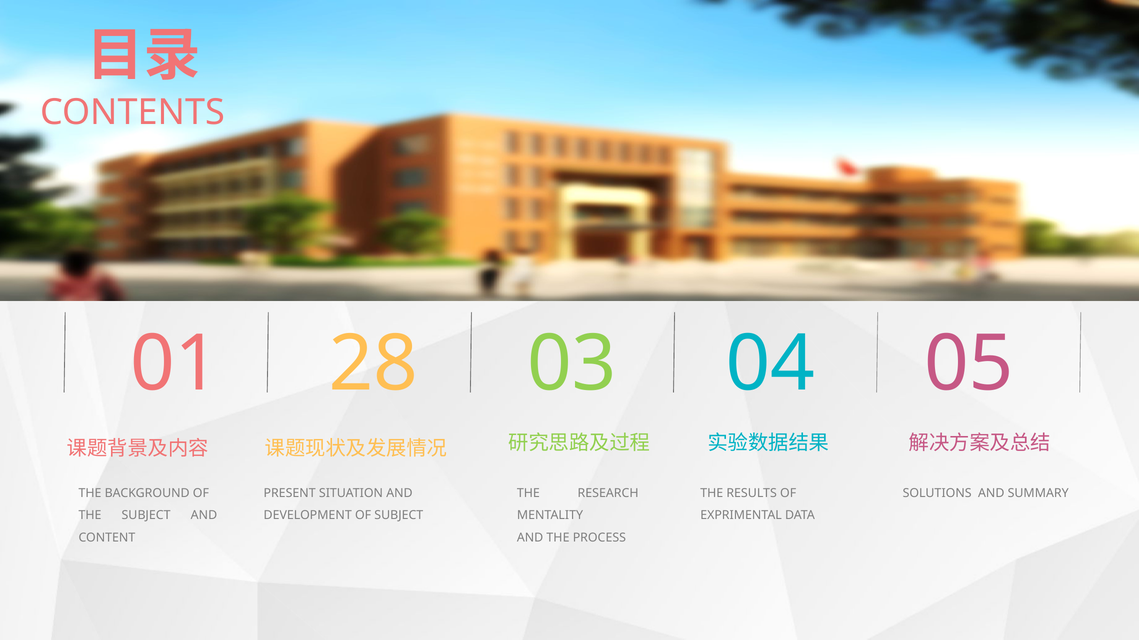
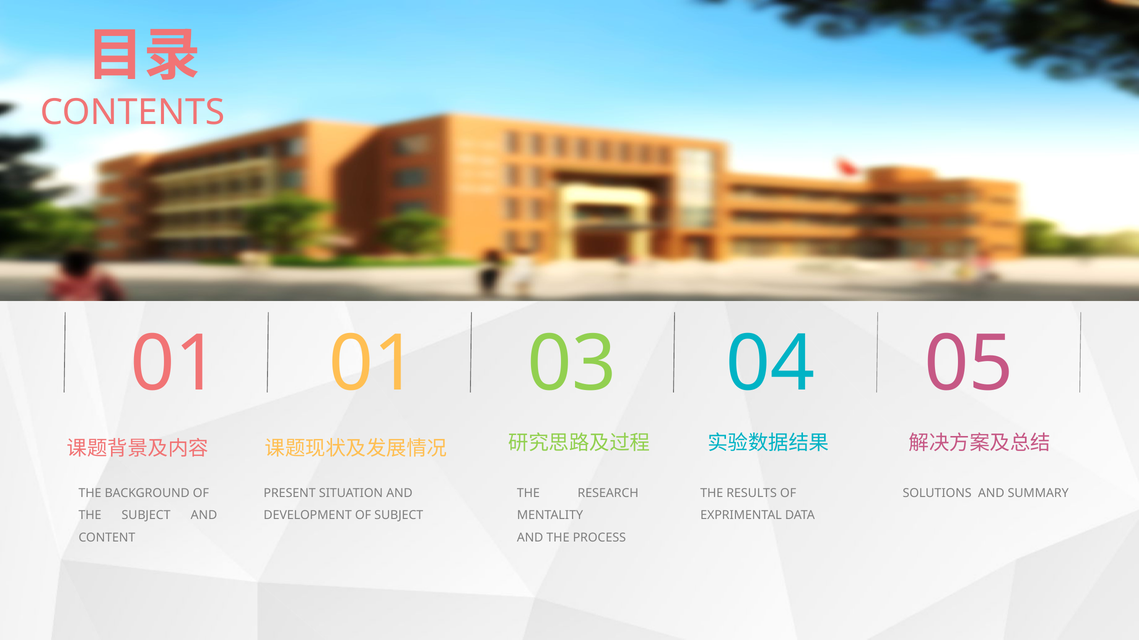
01 28: 28 -> 01
